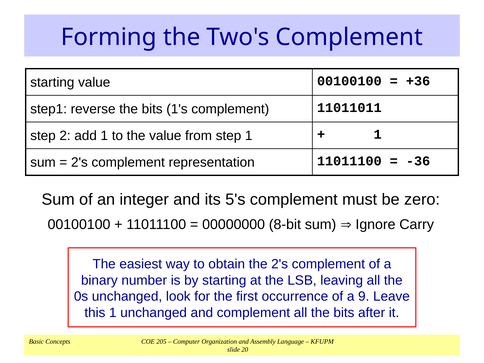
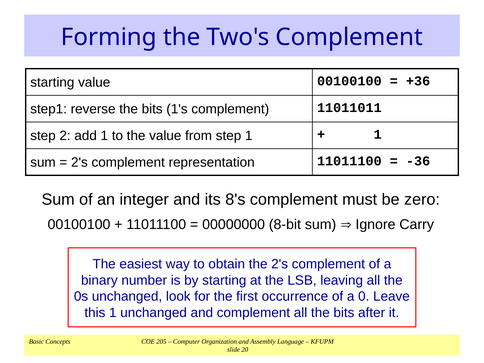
5's: 5's -> 8's
9: 9 -> 0
